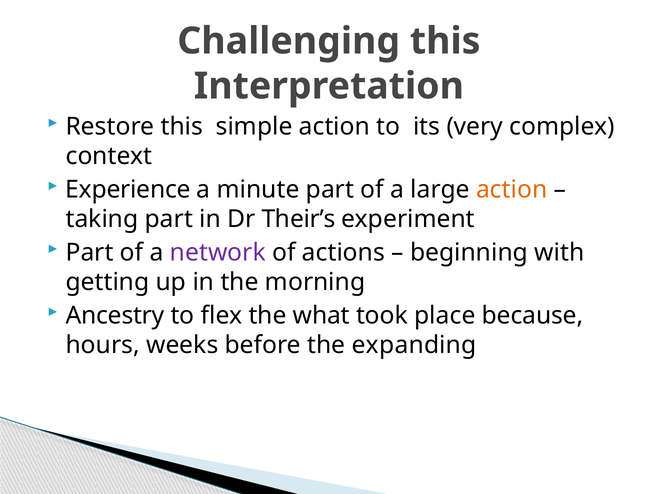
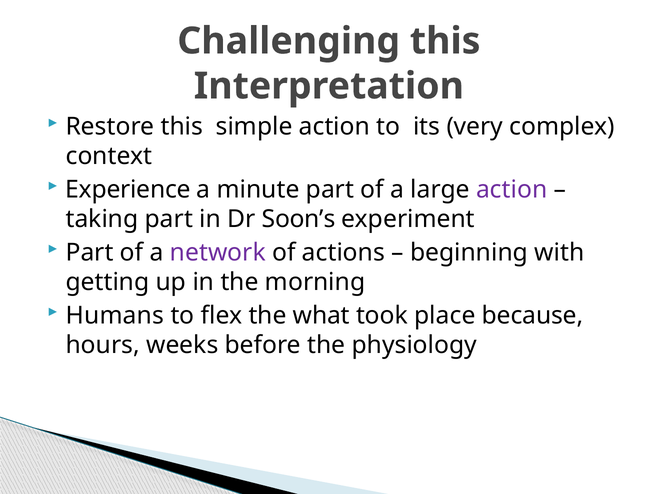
action at (512, 189) colour: orange -> purple
Their’s: Their’s -> Soon’s
Ancestry: Ancestry -> Humans
expanding: expanding -> physiology
